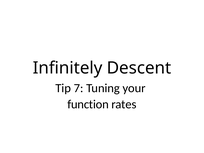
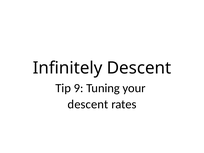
7: 7 -> 9
function at (88, 104): function -> descent
